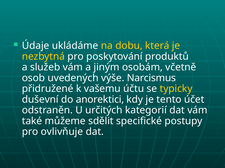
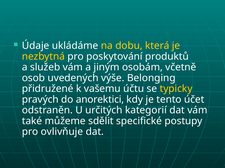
Narcismus: Narcismus -> Belonging
duševní: duševní -> pravých
